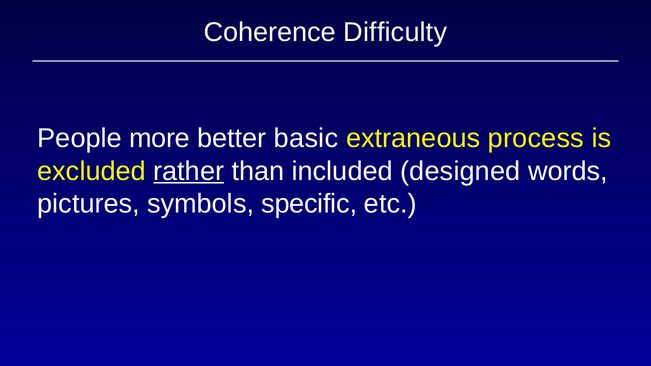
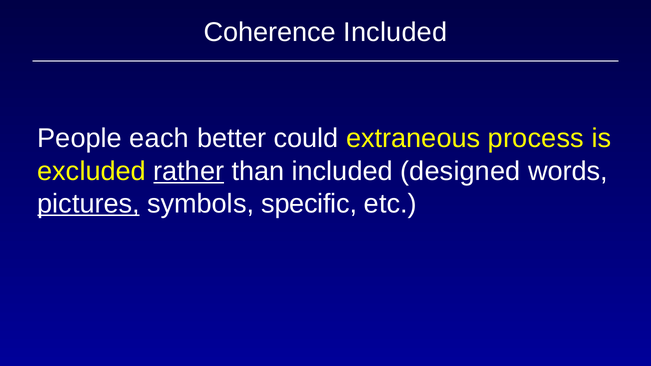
Coherence Difficulty: Difficulty -> Included
more: more -> each
basic: basic -> could
pictures underline: none -> present
